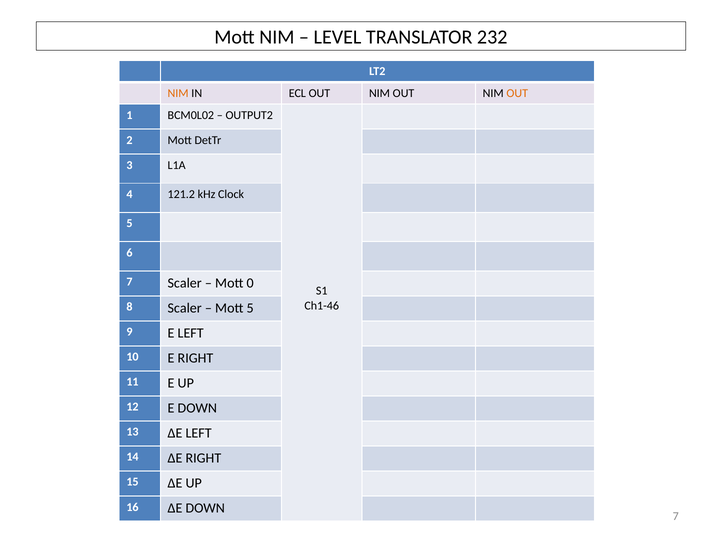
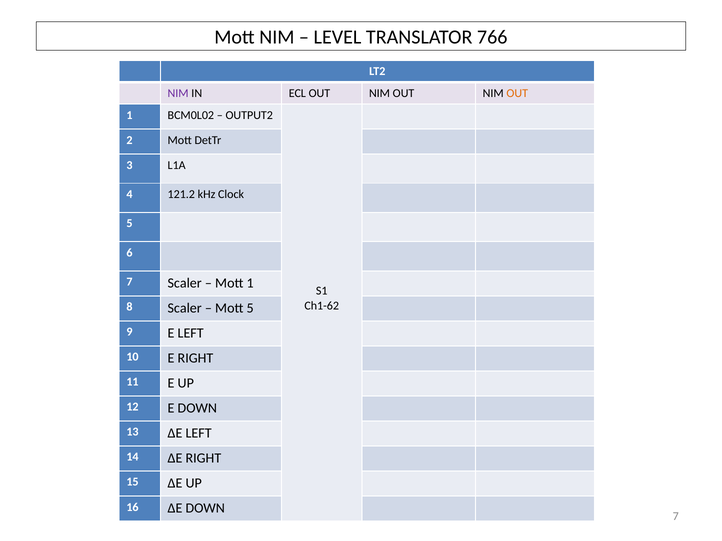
232: 232 -> 766
NIM at (178, 93) colour: orange -> purple
Mott 0: 0 -> 1
Ch1-46: Ch1-46 -> Ch1-62
